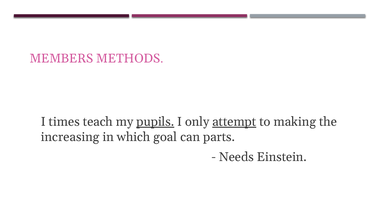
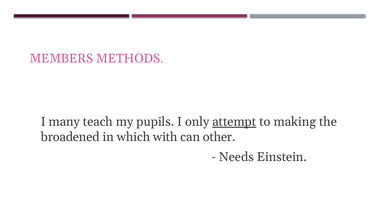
times: times -> many
pupils underline: present -> none
increasing: increasing -> broadened
goal: goal -> with
parts: parts -> other
